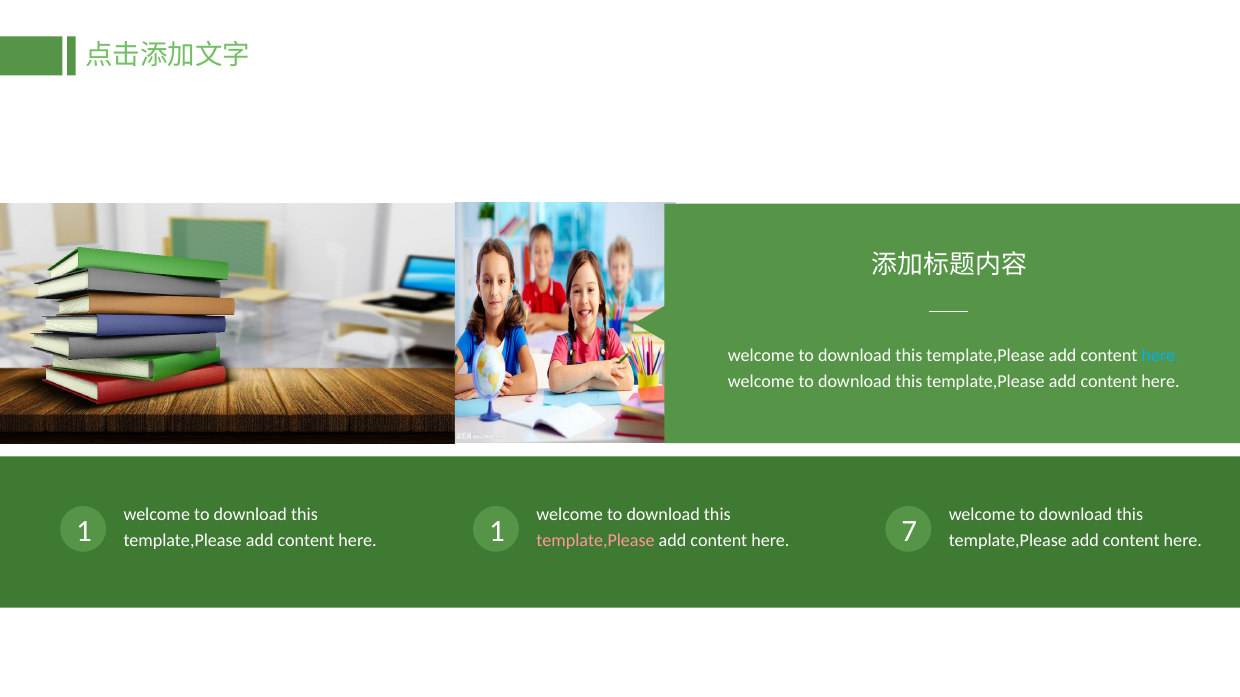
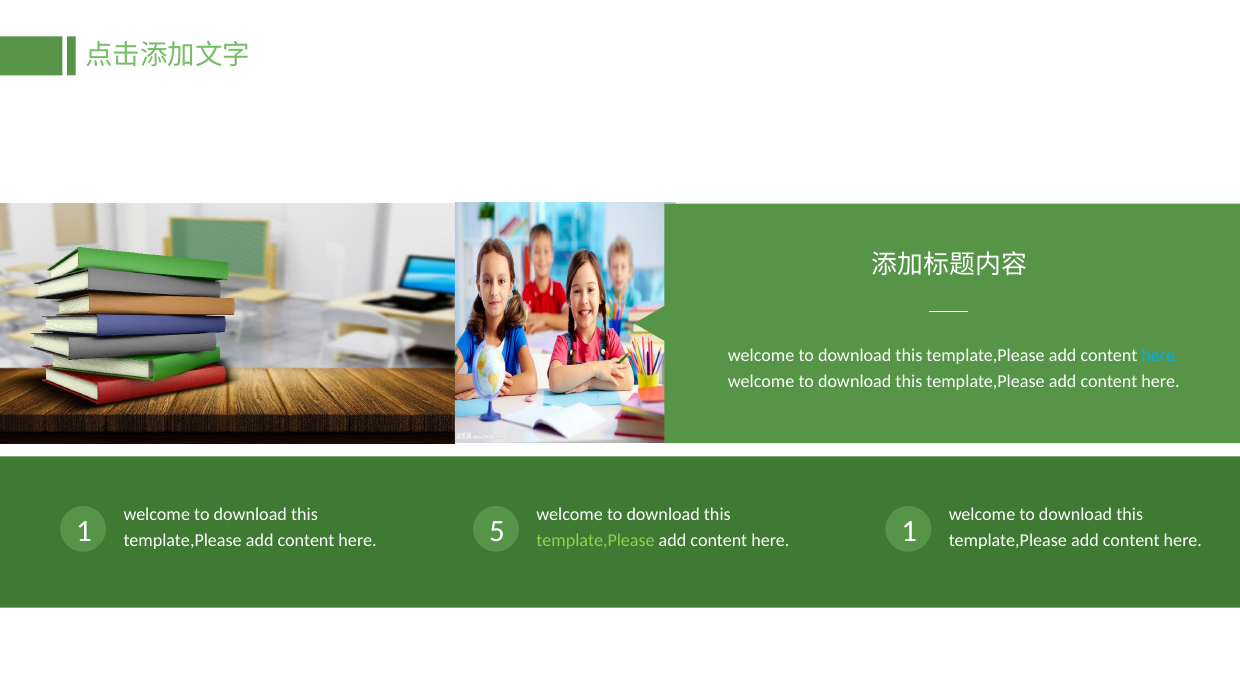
here 1: 1 -> 5
template,Please at (596, 541) colour: pink -> light green
here 7: 7 -> 1
